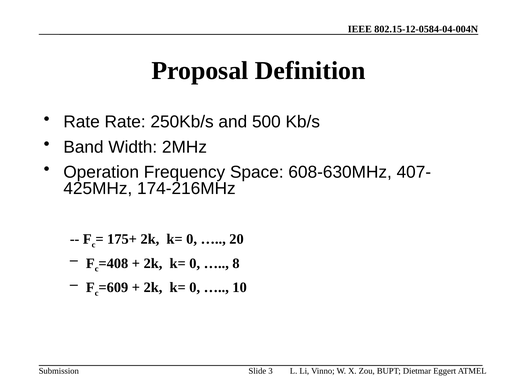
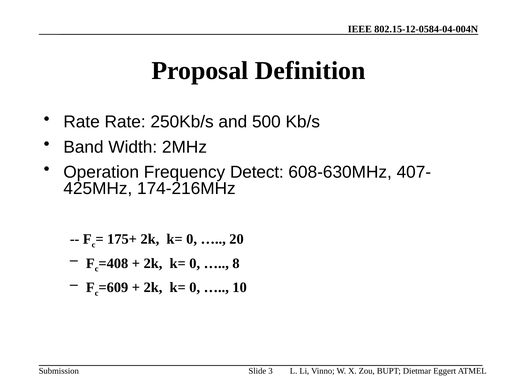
Space: Space -> Detect
